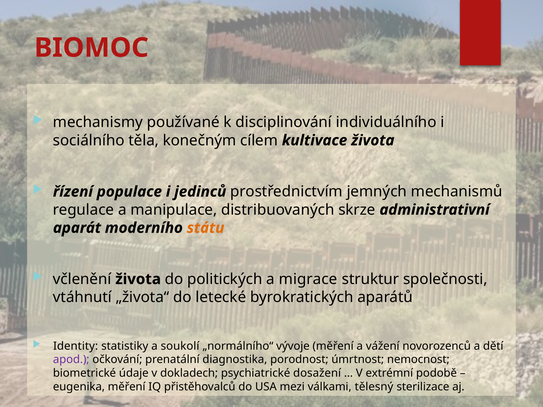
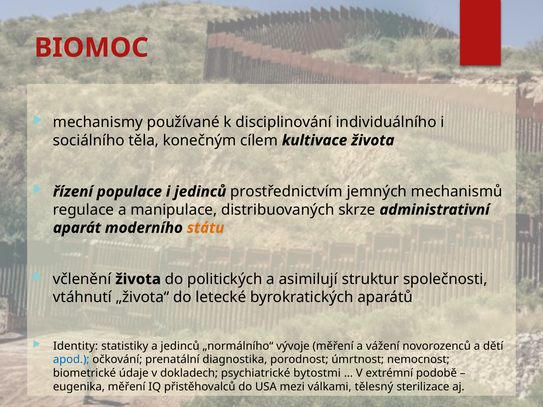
migrace: migrace -> asimilují
a soukolí: soukolí -> jedinců
apod colour: purple -> blue
dosažení: dosažení -> bytostmi
